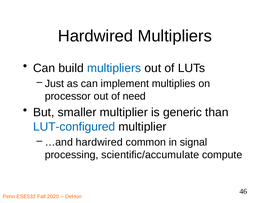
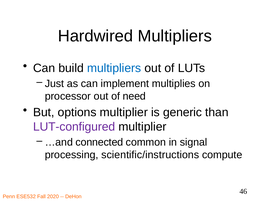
smaller: smaller -> options
LUT-configured colour: blue -> purple
hardwired at (99, 142): hardwired -> connected
scientific/accumulate: scientific/accumulate -> scientific/instructions
